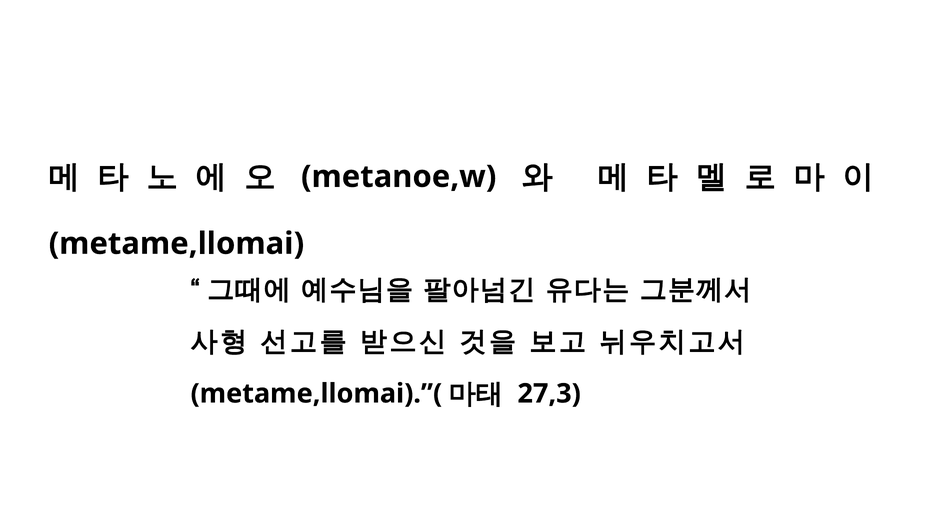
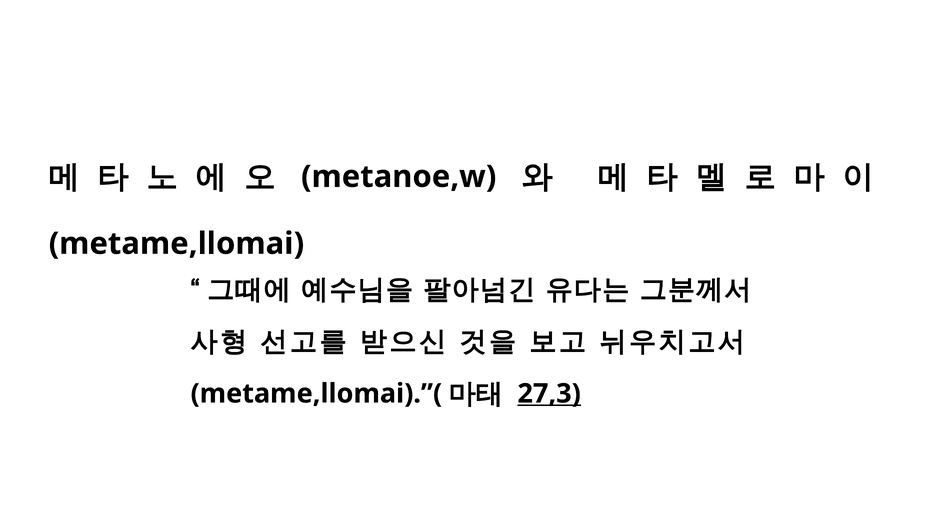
27,3 underline: none -> present
